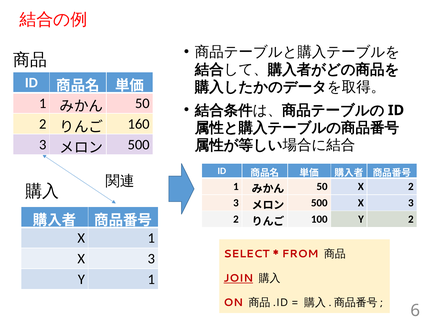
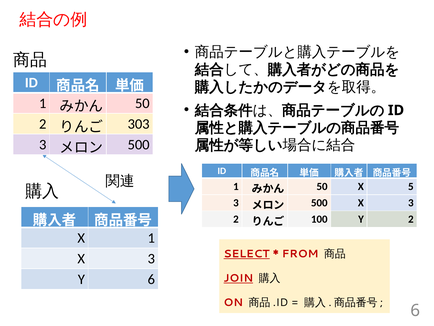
160: 160 -> 303
X 2: 2 -> 5
SELECT underline: none -> present
Y 1: 1 -> 6
